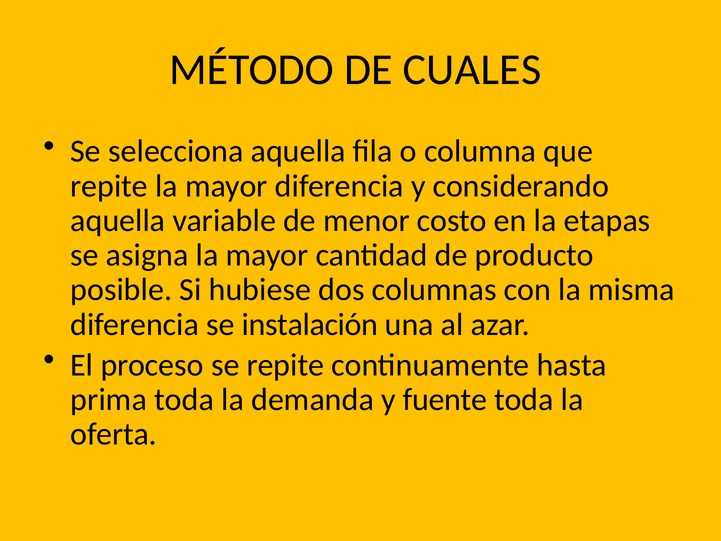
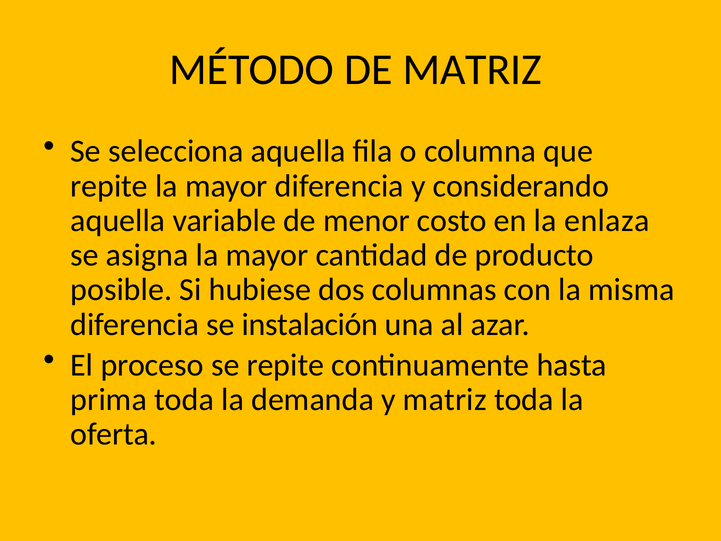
DE CUALES: CUALES -> MATRIZ
etapas: etapas -> enlaza
y fuente: fuente -> matriz
